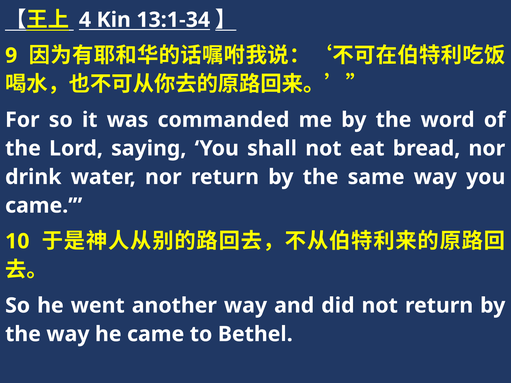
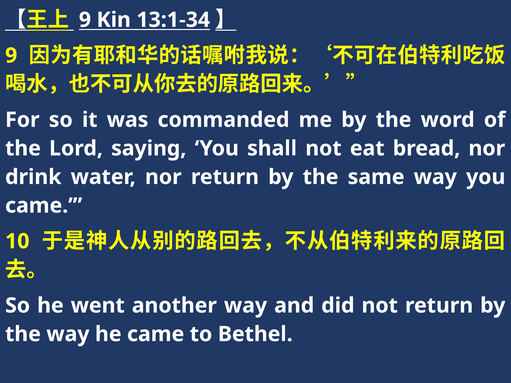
4 at (85, 20): 4 -> 9
